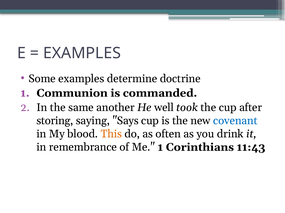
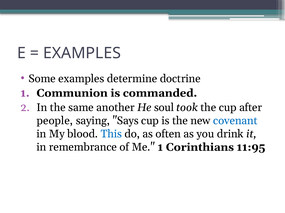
well: well -> soul
storing: storing -> people
This colour: orange -> blue
11:43: 11:43 -> 11:95
